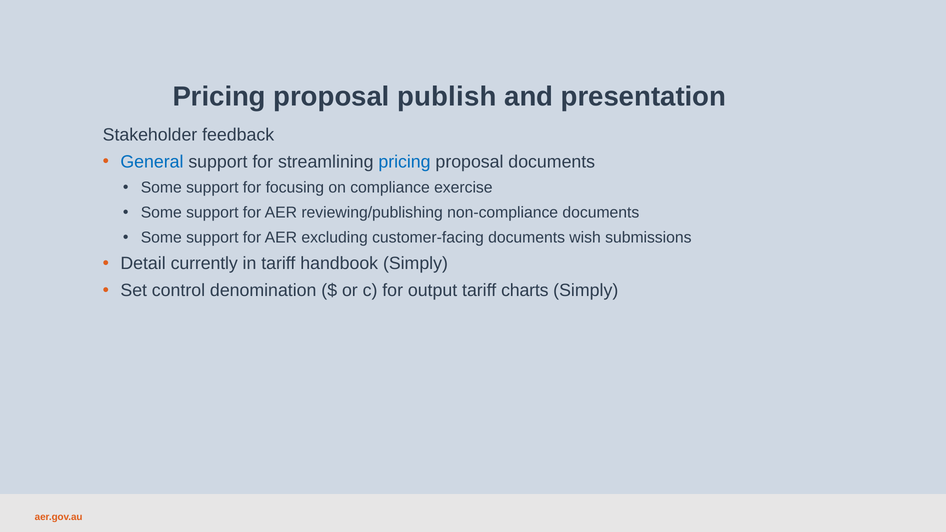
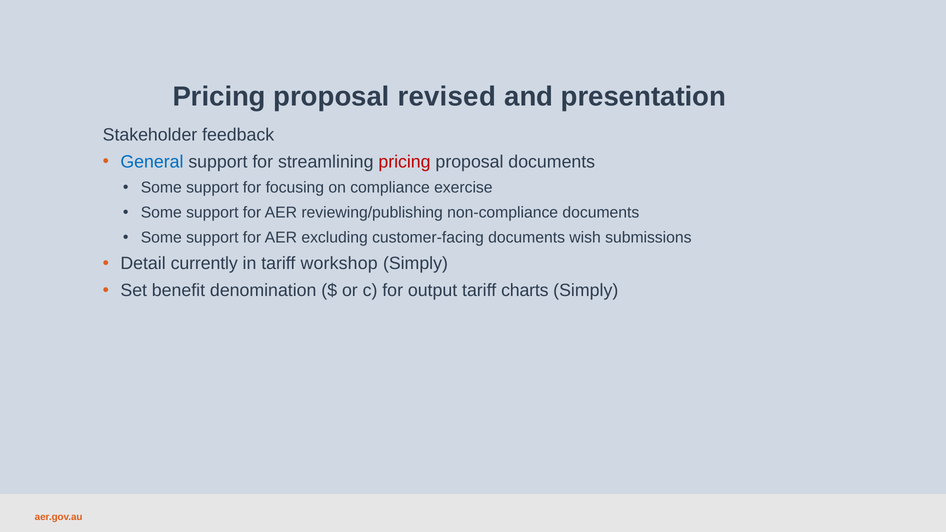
publish: publish -> revised
pricing at (404, 162) colour: blue -> red
handbook: handbook -> workshop
control: control -> benefit
